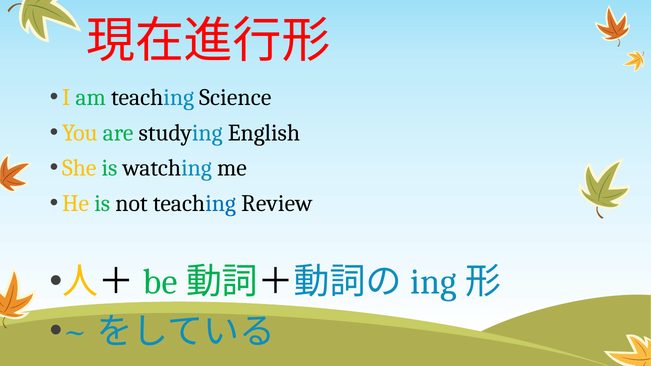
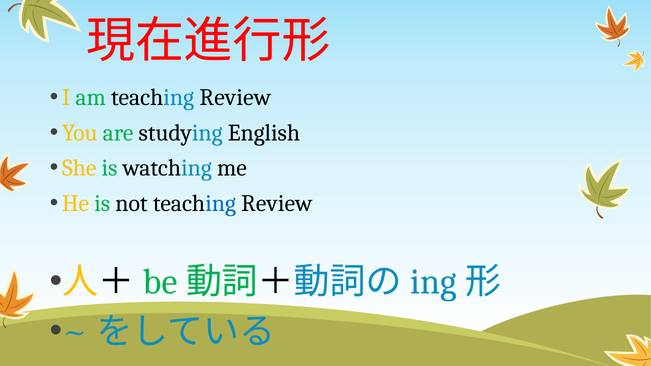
am teaching Science: Science -> Review
